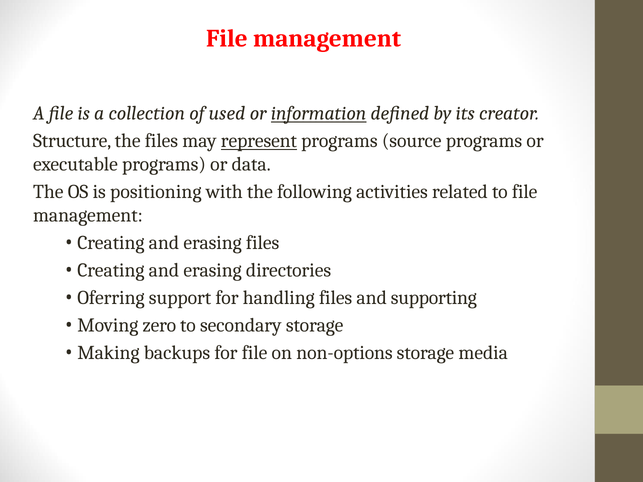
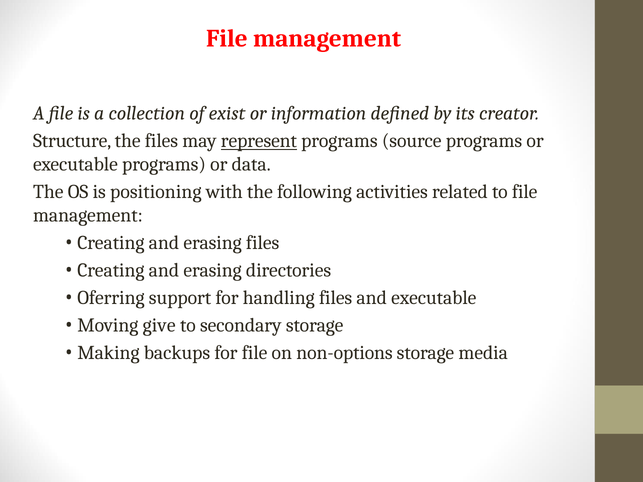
used: used -> exist
information underline: present -> none
and supporting: supporting -> executable
zero: zero -> give
